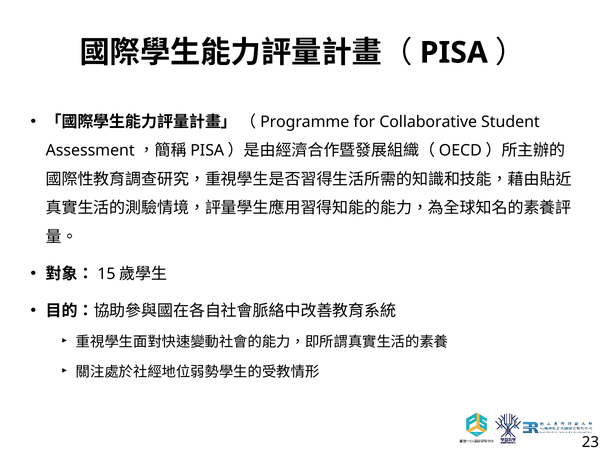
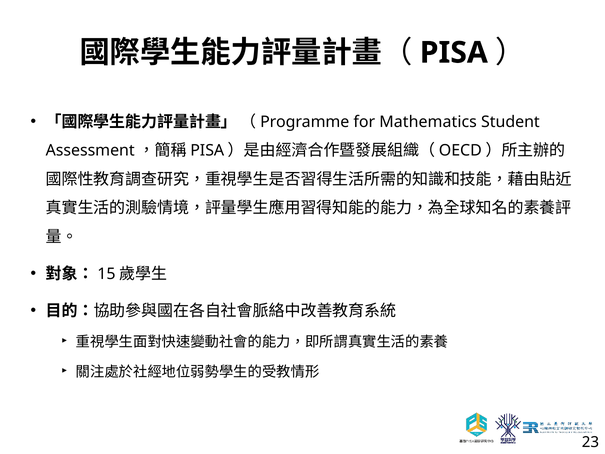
Collaborative: Collaborative -> Mathematics
